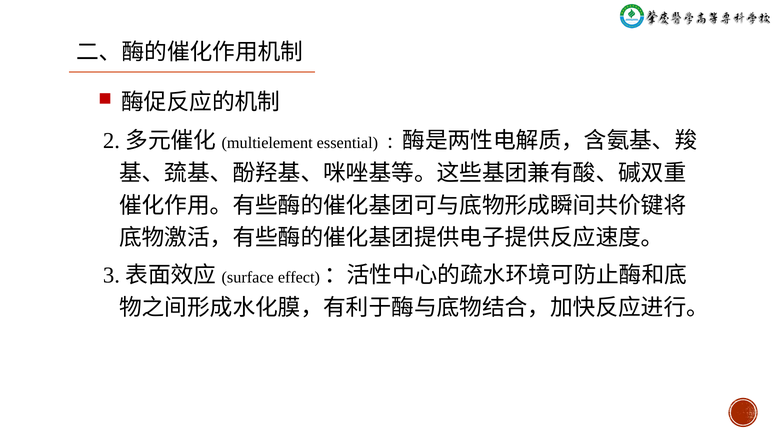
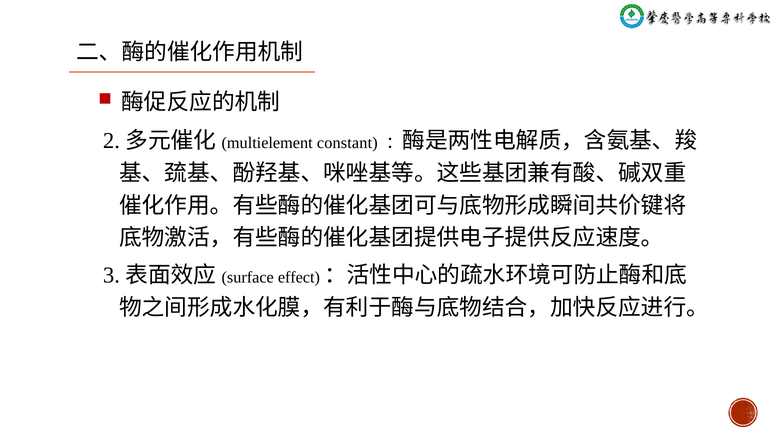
essential: essential -> constant
